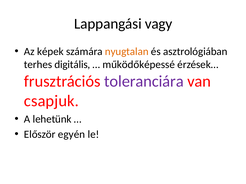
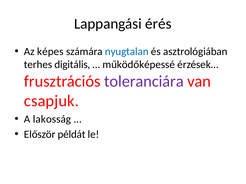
vagy: vagy -> érés
képek: képek -> képes
nyugtalan colour: orange -> blue
lehetünk: lehetünk -> lakosság
egyén: egyén -> példát
